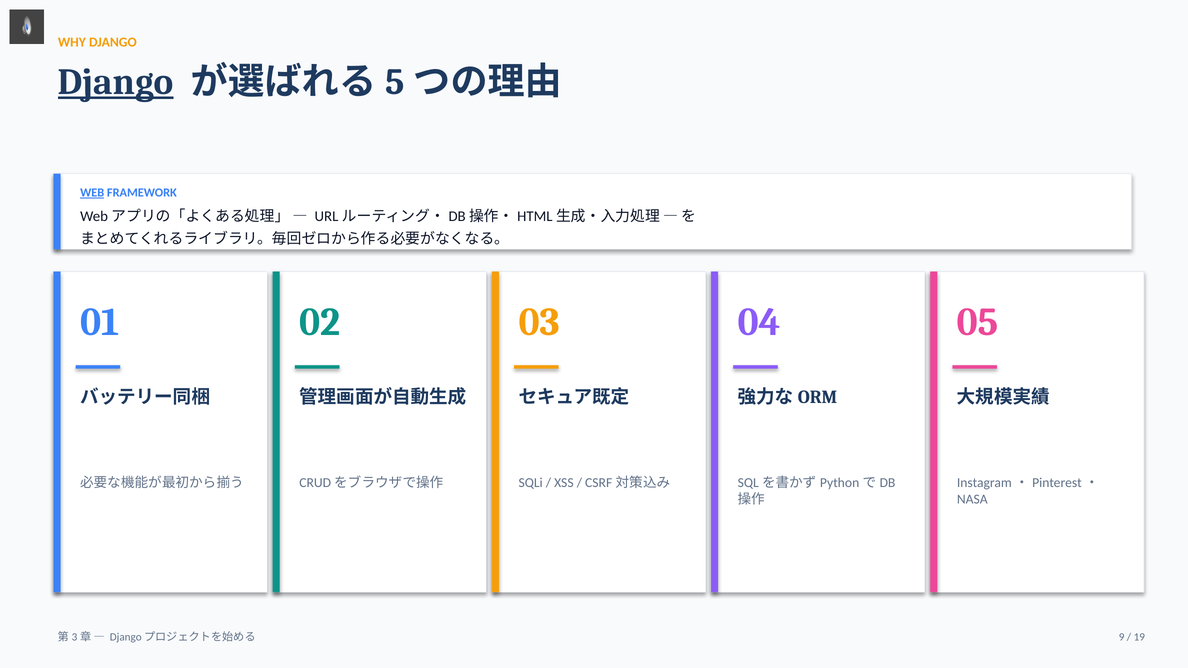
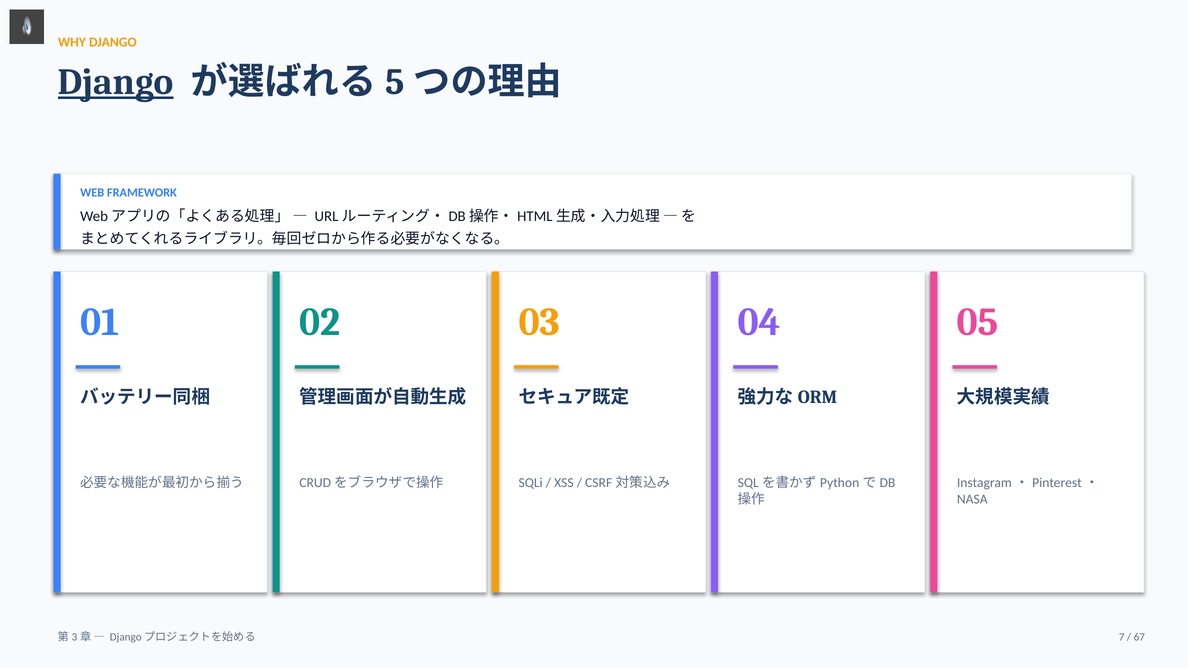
WEB underline: present -> none
9: 9 -> 7
19: 19 -> 67
